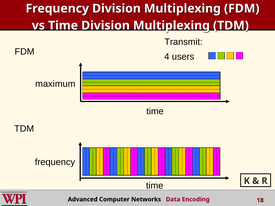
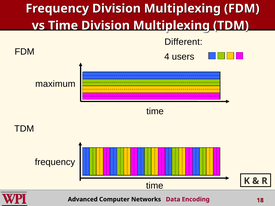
Transmit: Transmit -> Different
